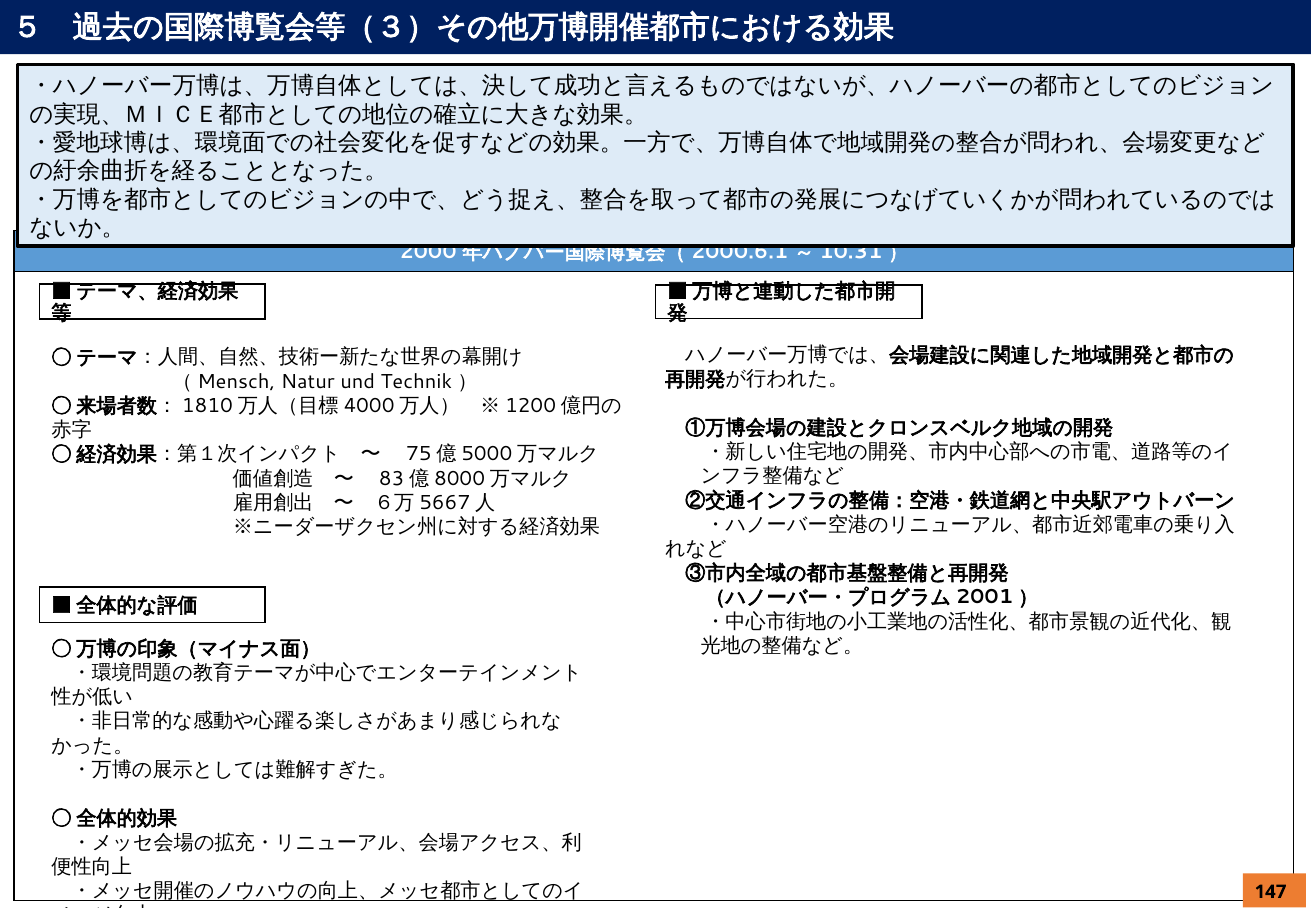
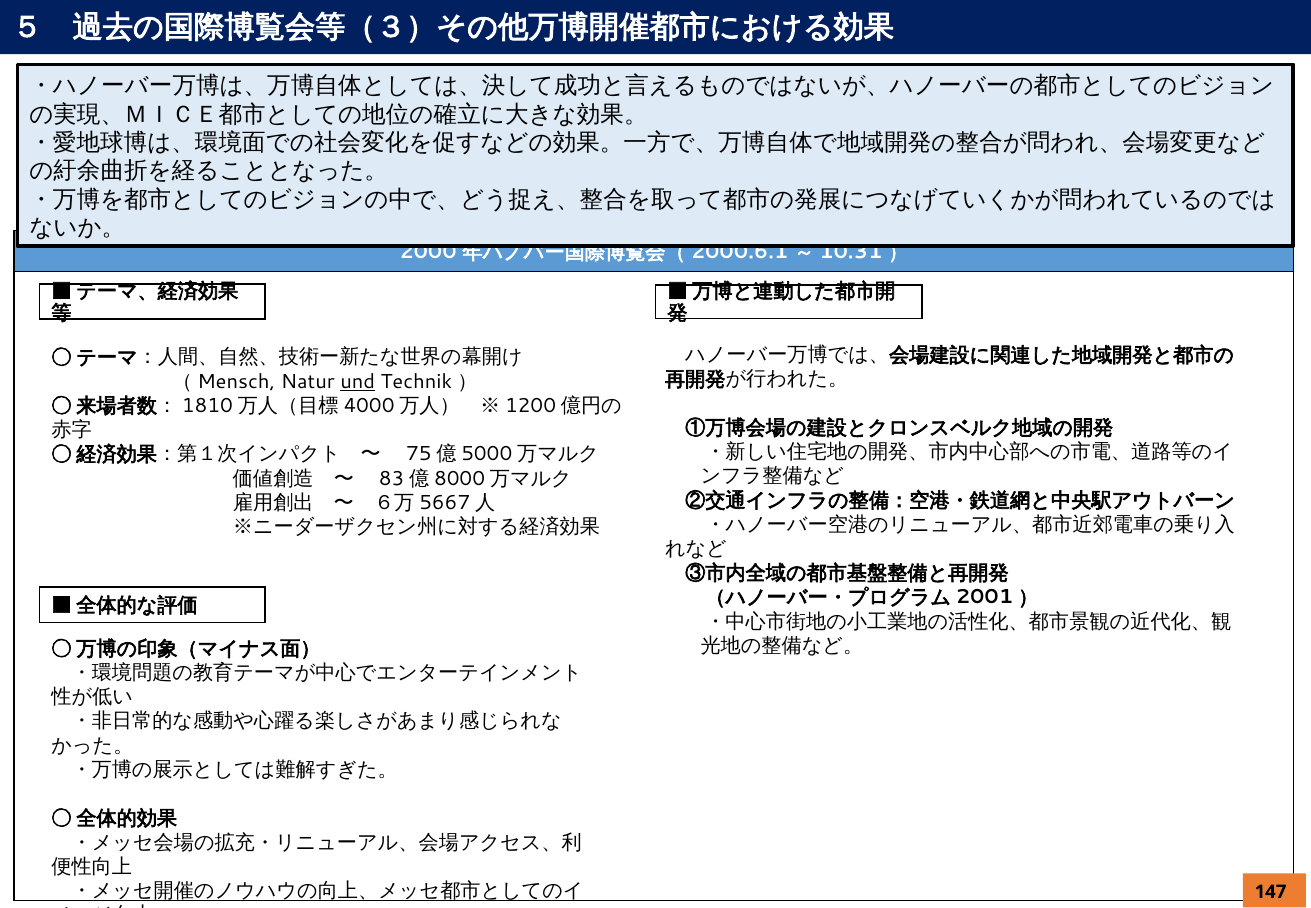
und underline: none -> present
